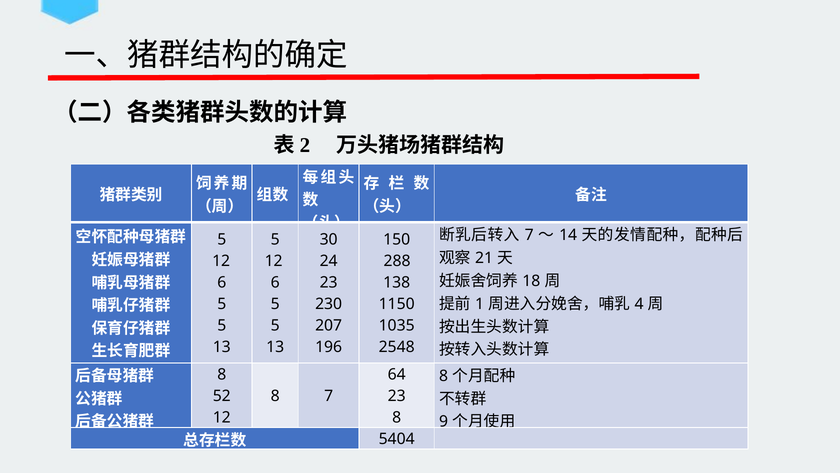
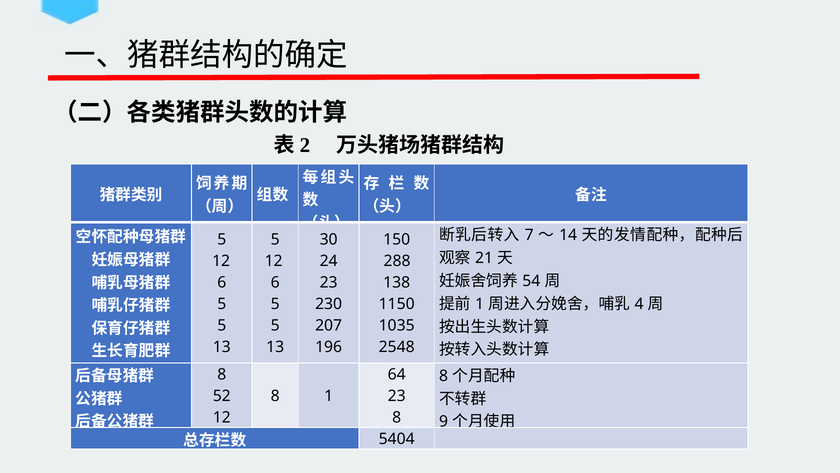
18: 18 -> 54
8 7: 7 -> 1
